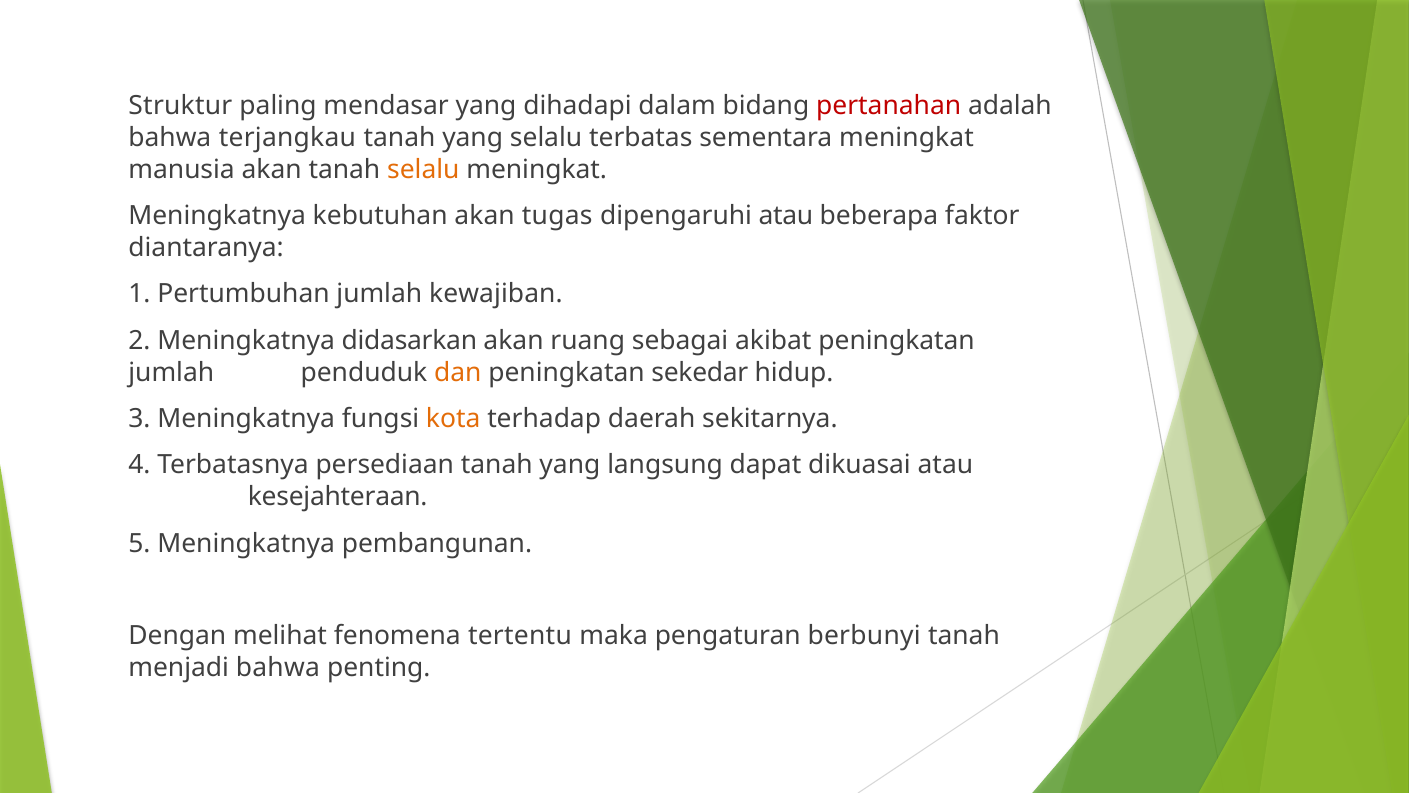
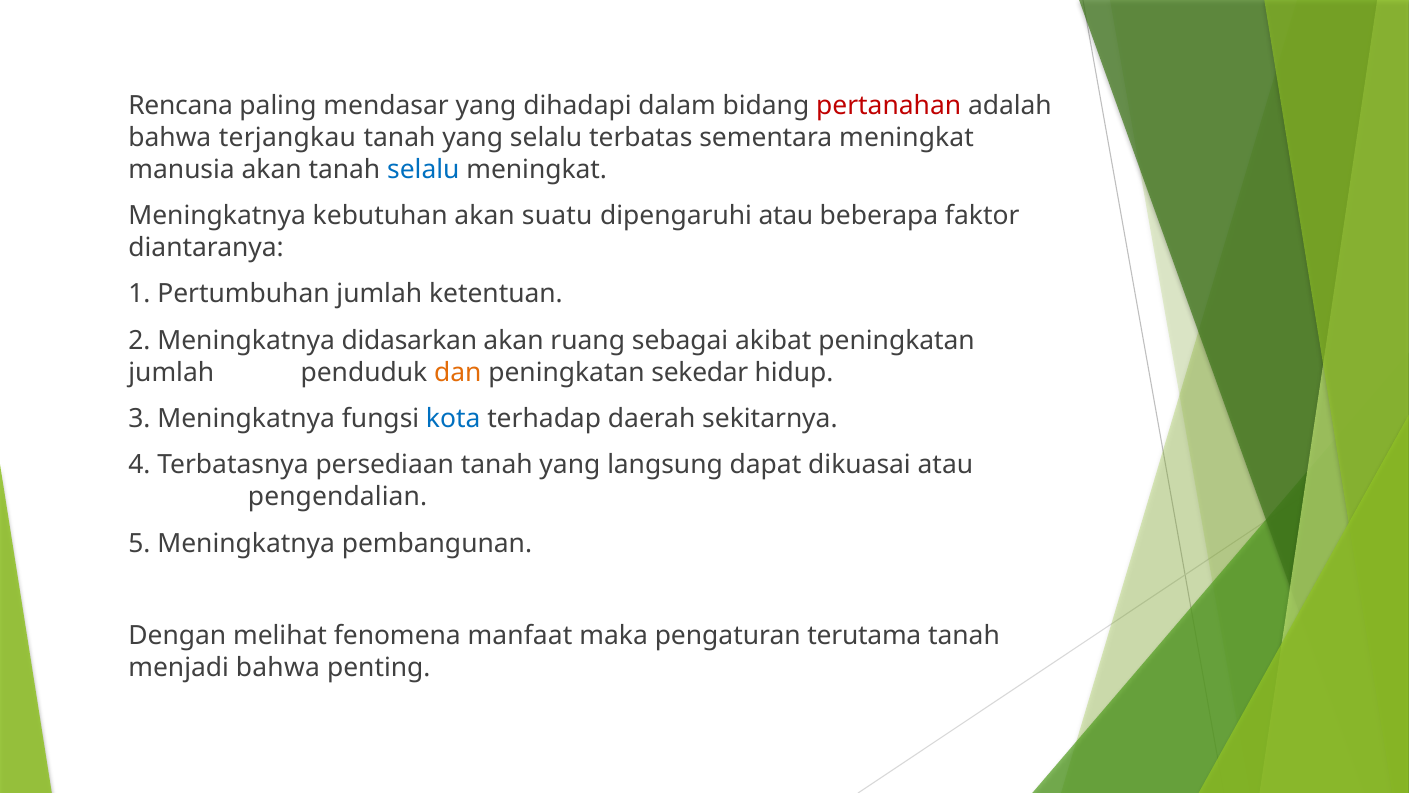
Struktur: Struktur -> Rencana
selalu at (423, 170) colour: orange -> blue
tugas: tugas -> suatu
kewajiban: kewajiban -> ketentuan
kota colour: orange -> blue
kesejahteraan: kesejahteraan -> pengendalian
tertentu: tertentu -> manfaat
berbunyi: berbunyi -> terutama
